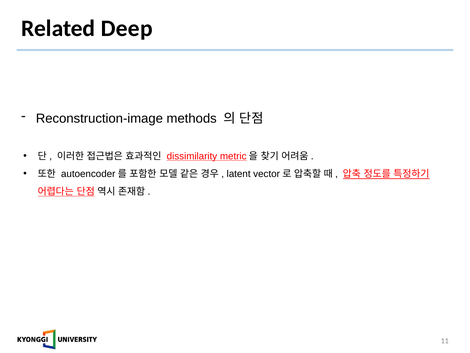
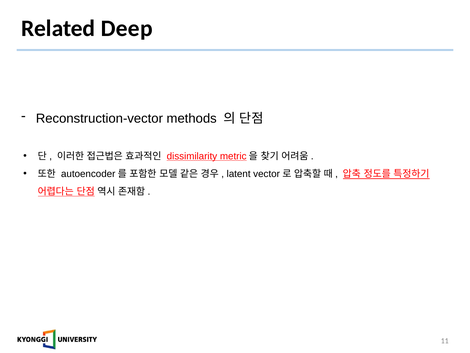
Reconstruction-image: Reconstruction-image -> Reconstruction-vector
